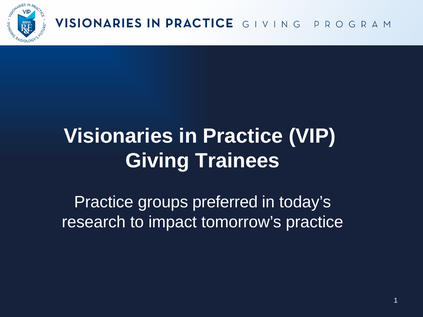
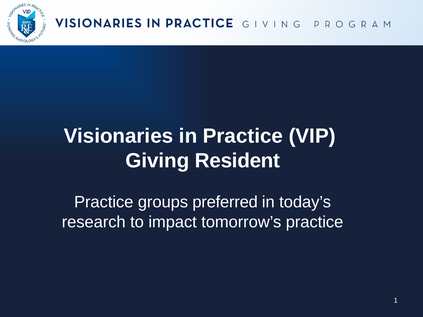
Trainees: Trainees -> Resident
